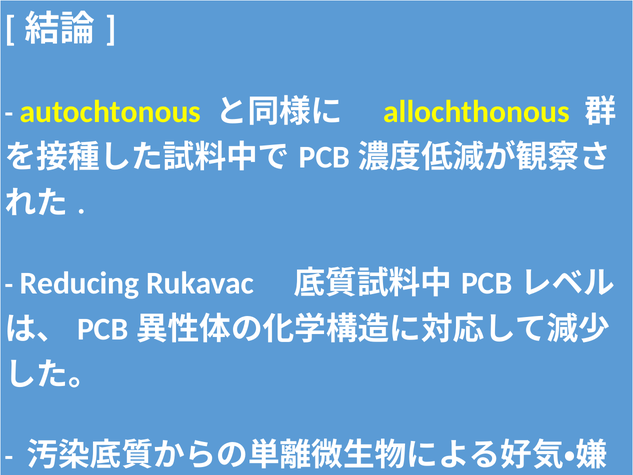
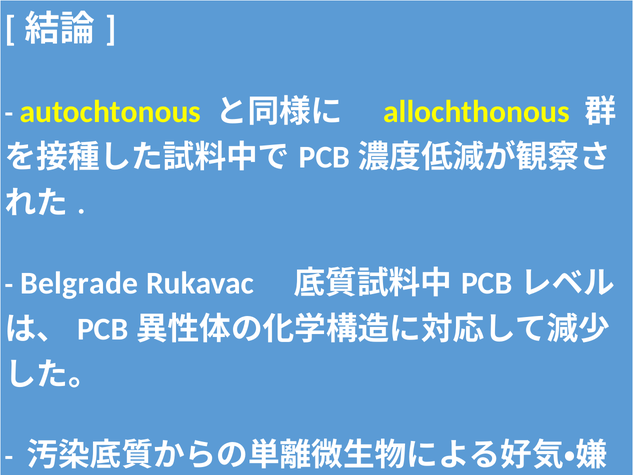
Reducing: Reducing -> Belgrade
